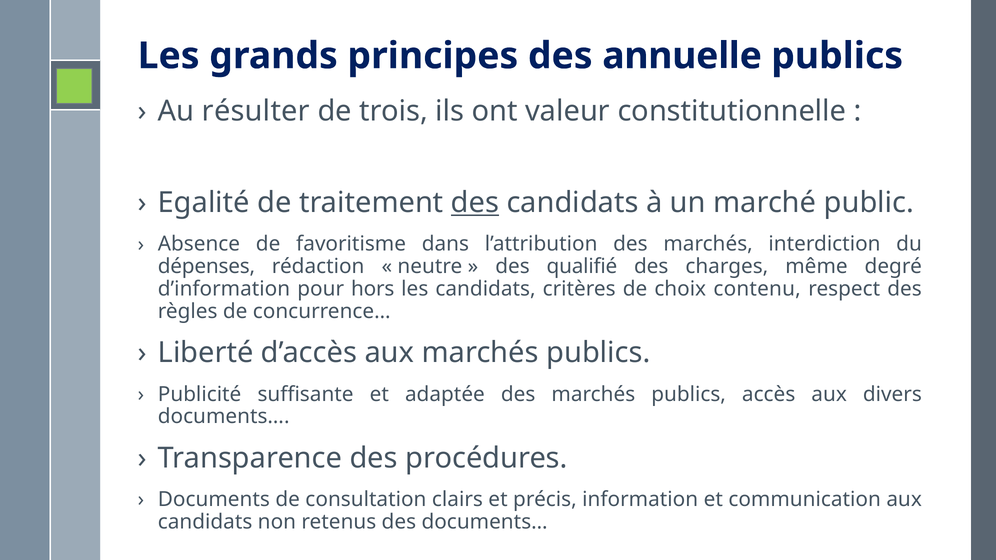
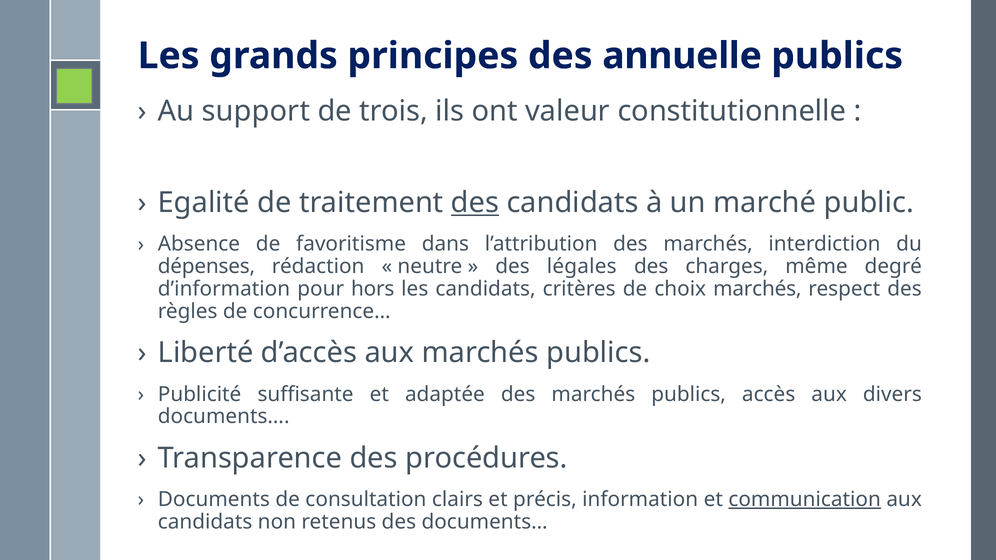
résulter: résulter -> support
qualifié: qualifié -> légales
choix contenu: contenu -> marchés
communication underline: none -> present
